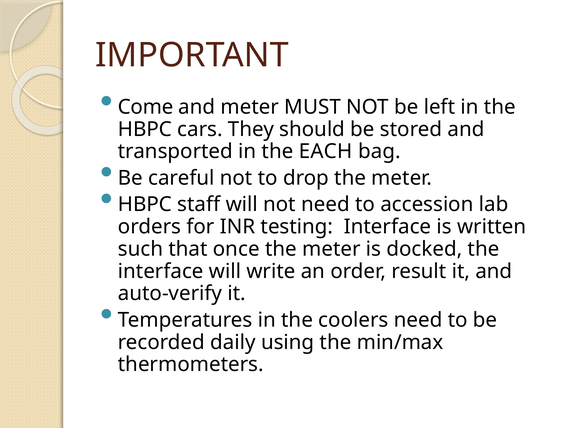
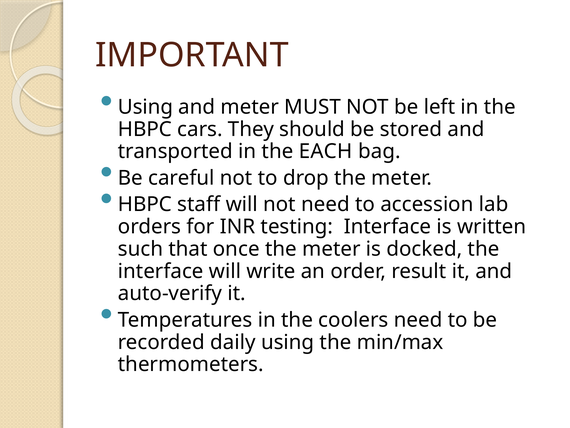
Come at (146, 107): Come -> Using
